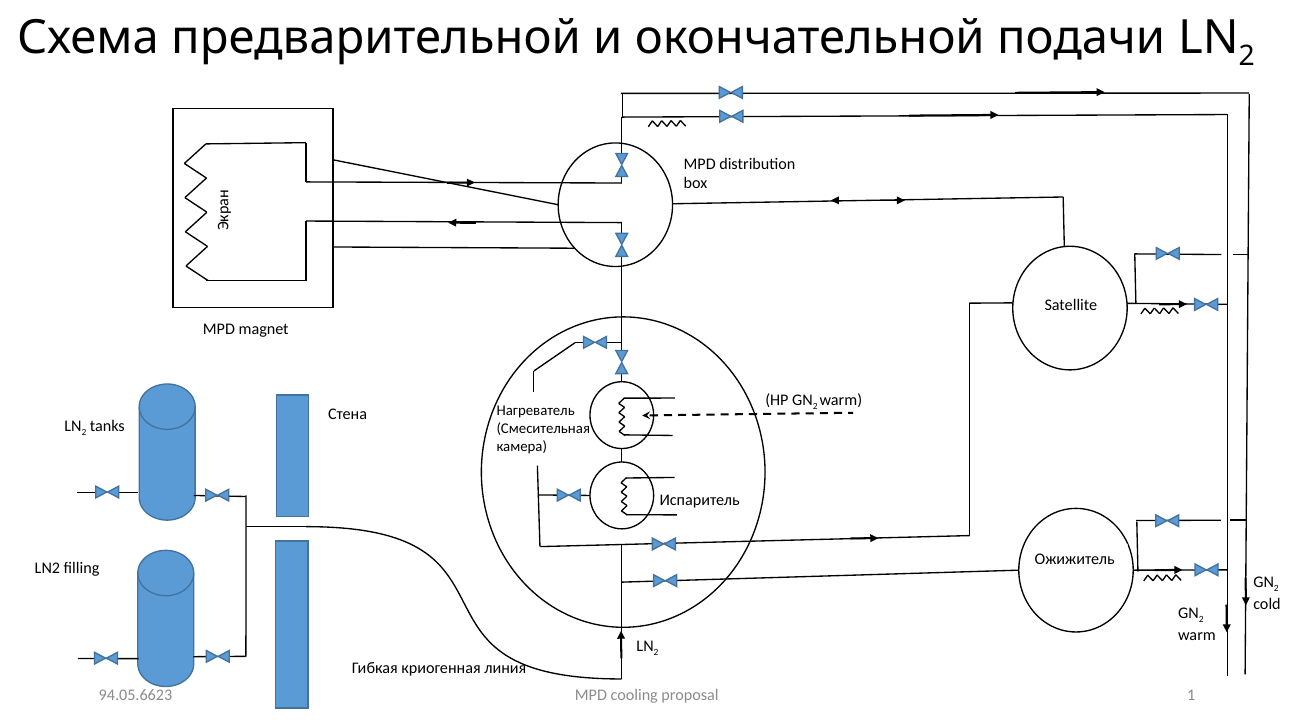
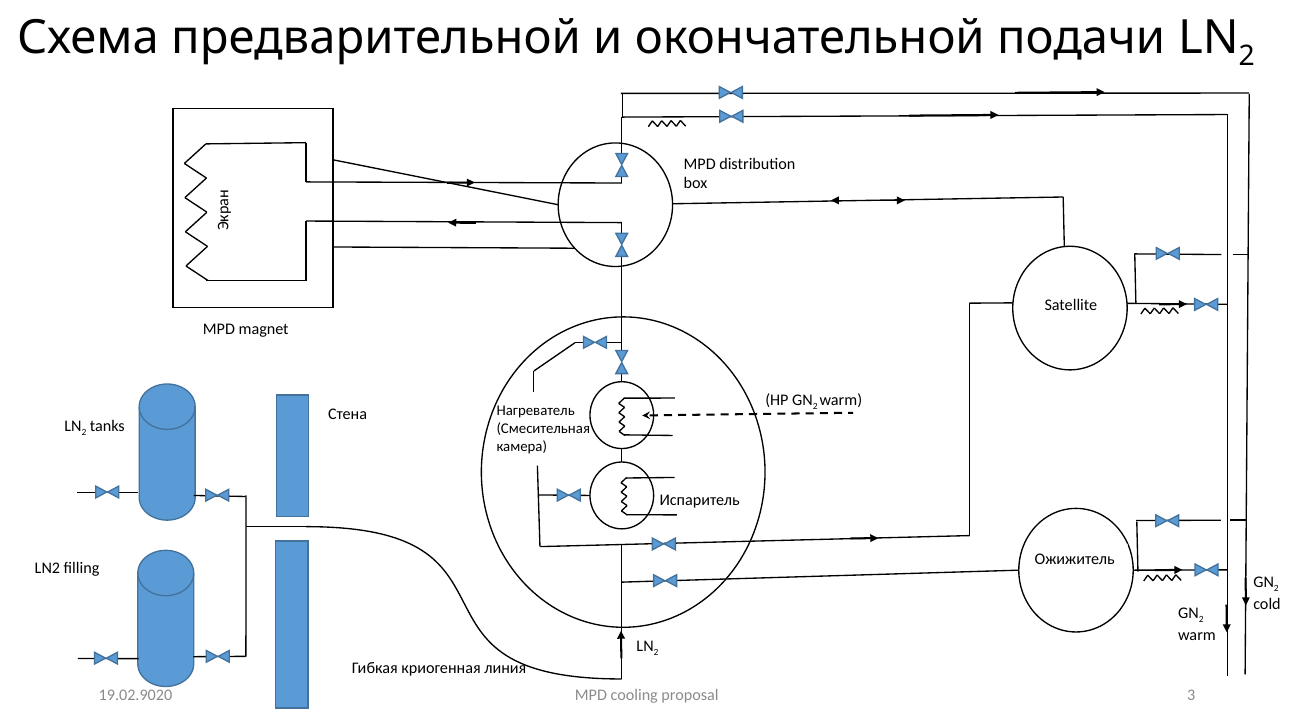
1: 1 -> 3
94.05.6623: 94.05.6623 -> 19.02.9020
